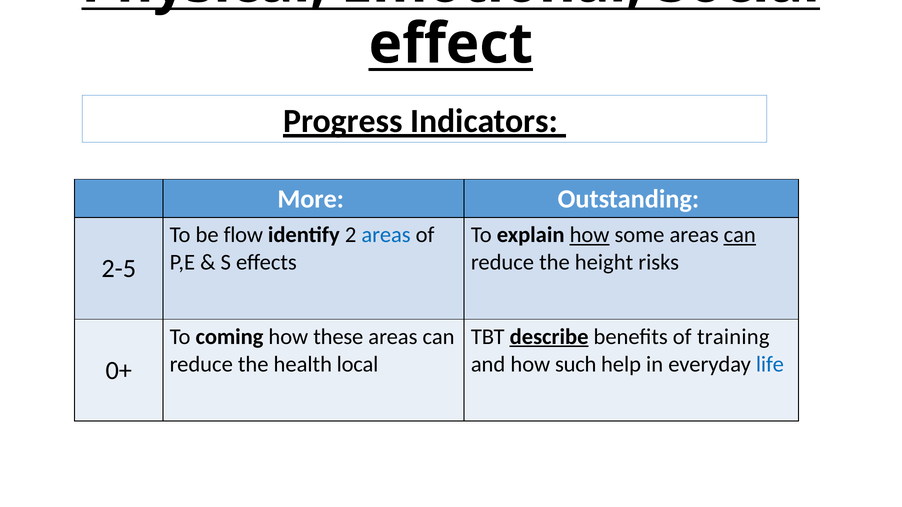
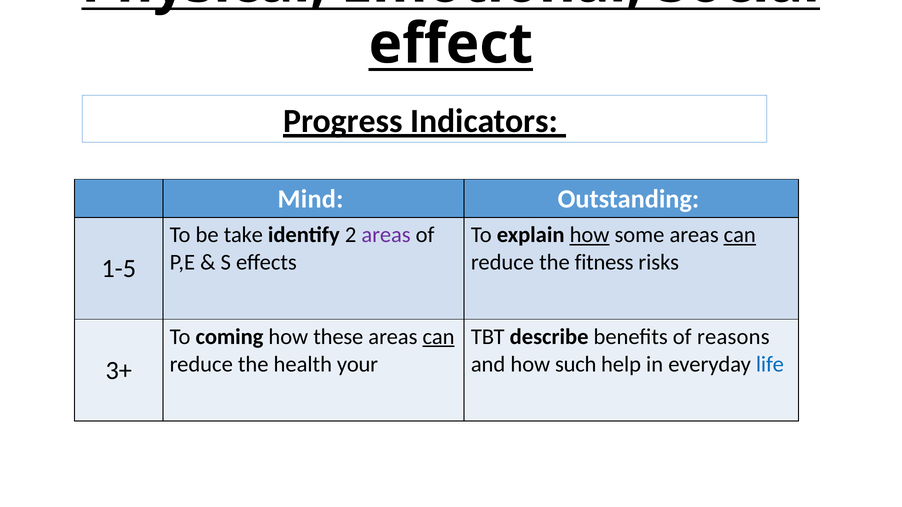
More: More -> Mind
flow: flow -> take
areas at (386, 235) colour: blue -> purple
height: height -> fitness
2-5: 2-5 -> 1-5
can at (439, 337) underline: none -> present
describe underline: present -> none
training: training -> reasons
local: local -> your
0+: 0+ -> 3+
